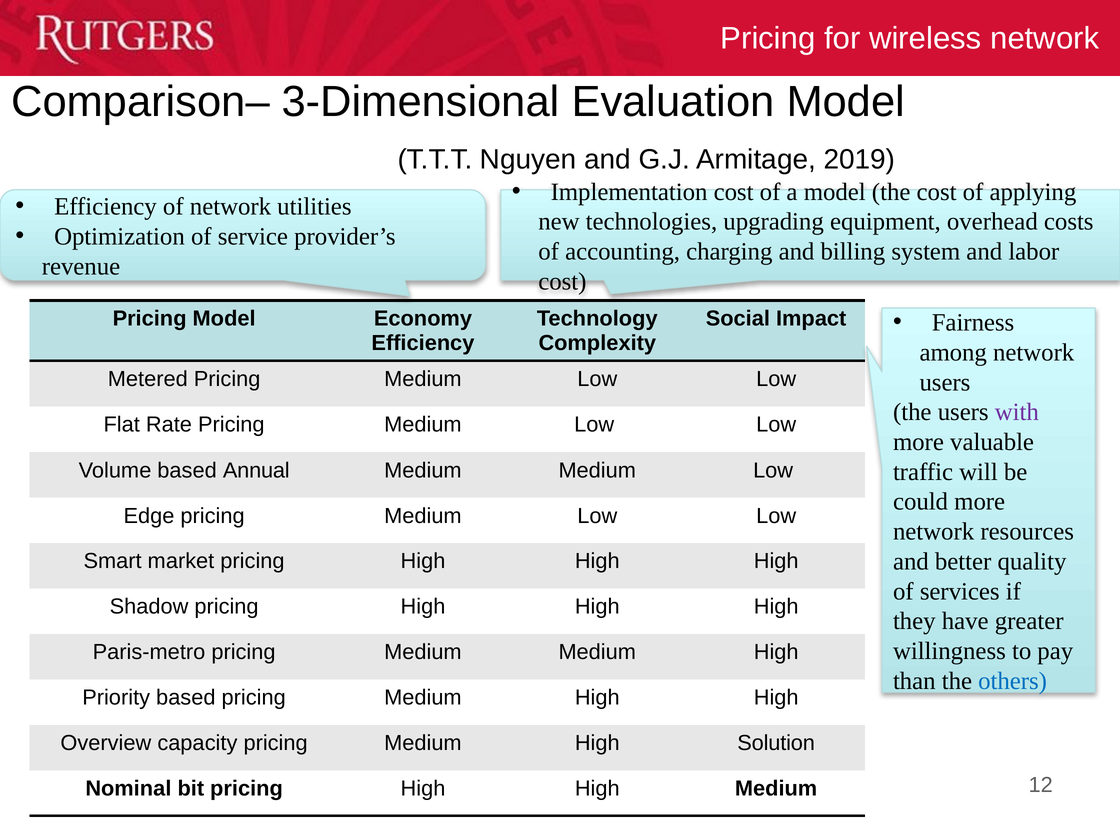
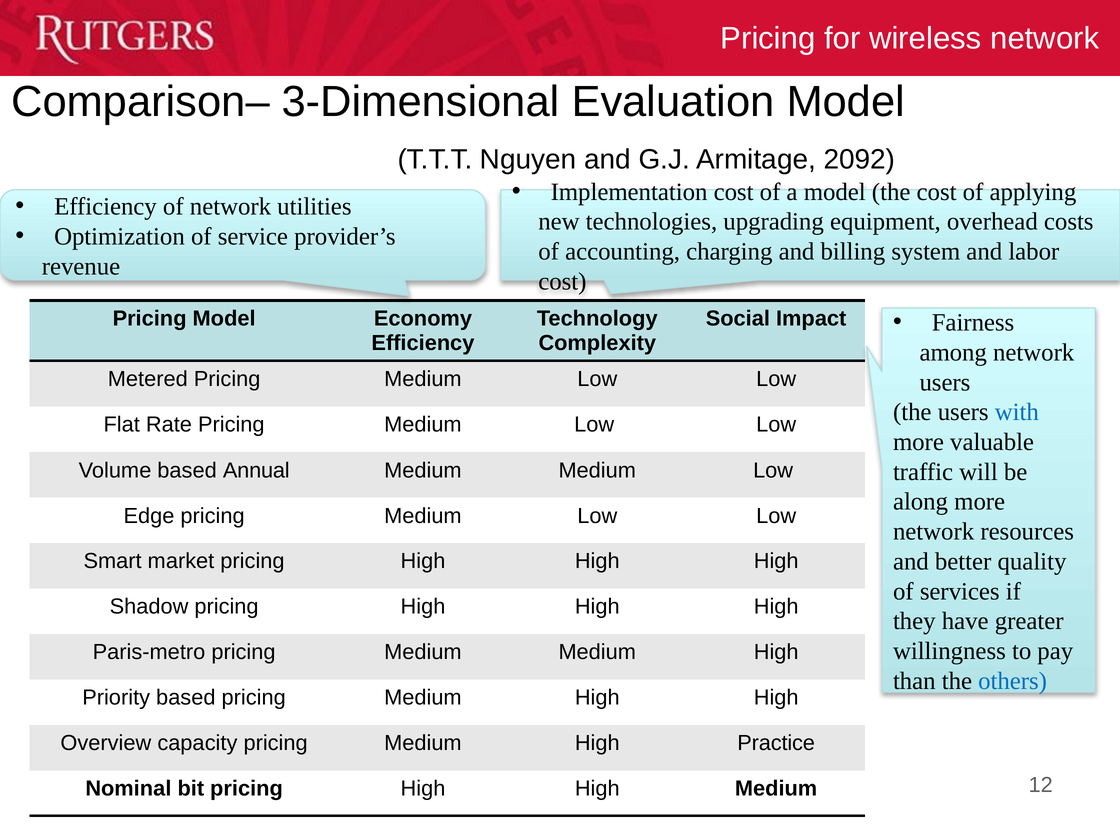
2019: 2019 -> 2092
with colour: purple -> blue
could: could -> along
Solution: Solution -> Practice
